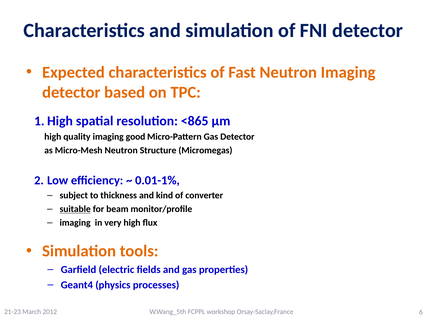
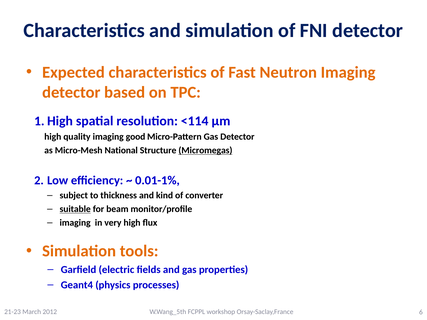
<865: <865 -> <114
Micro-Mesh Neutron: Neutron -> National
Micromegas underline: none -> present
